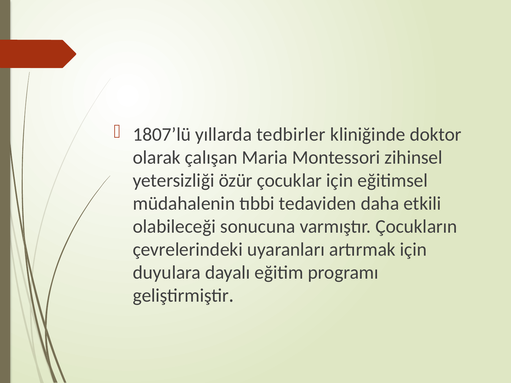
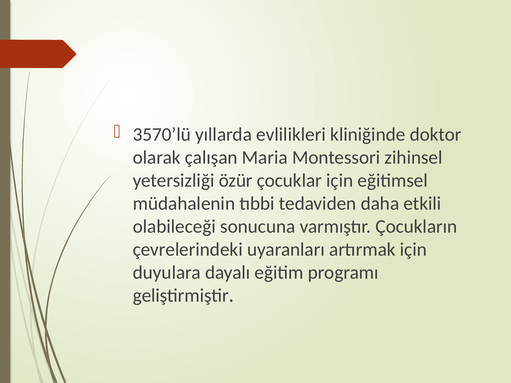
1807’lü: 1807’lü -> 3570’lü
tedbirler: tedbirler -> evlilikleri
